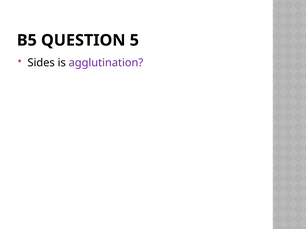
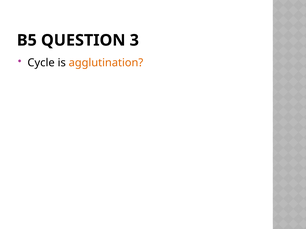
5: 5 -> 3
Sides: Sides -> Cycle
agglutination colour: purple -> orange
